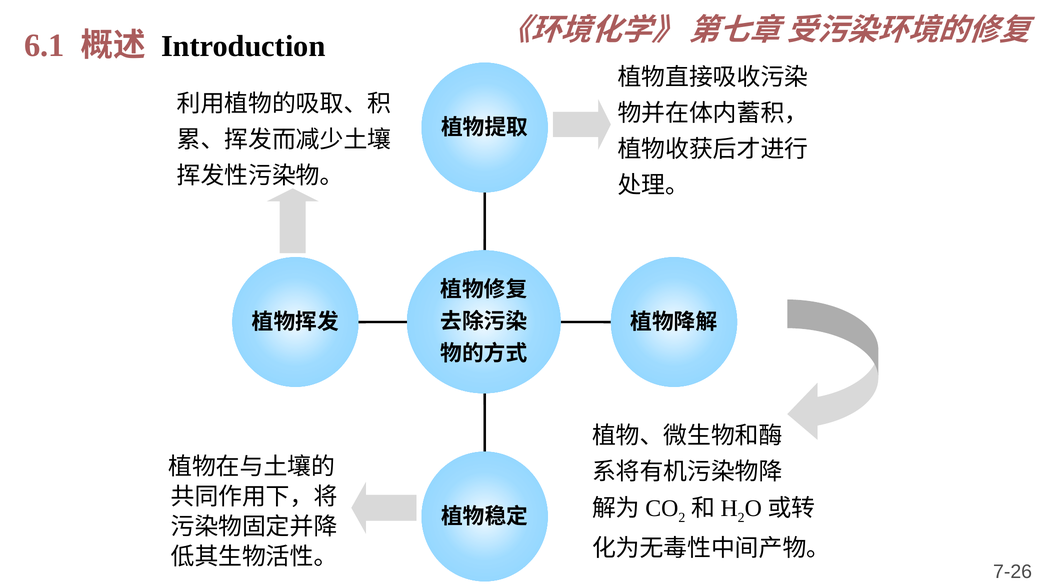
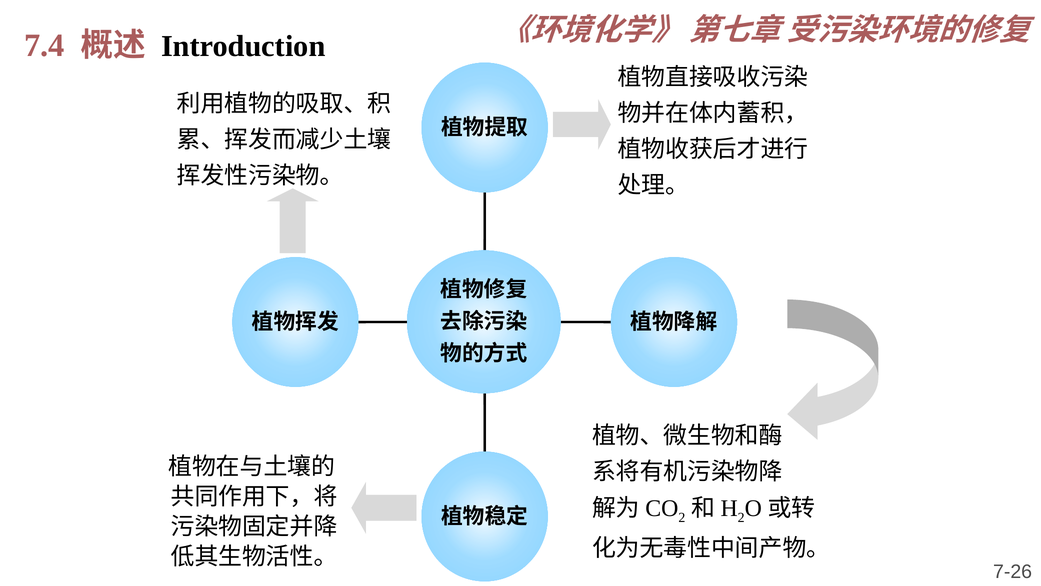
6.1: 6.1 -> 7.4
